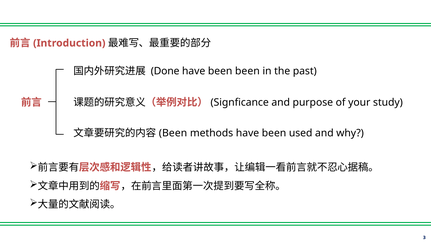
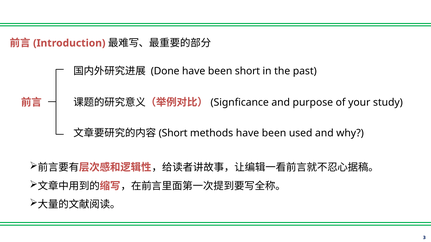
been been: been -> short
Been at (173, 133): Been -> Short
